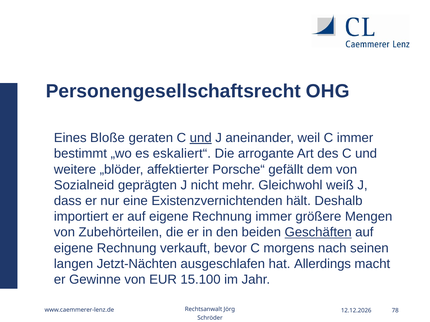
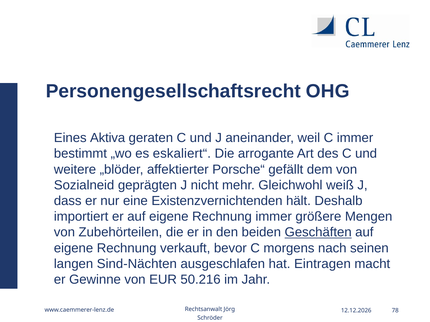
Bloße: Bloße -> Aktiva
und at (201, 138) underline: present -> none
Jetzt-Nächten: Jetzt-Nächten -> Sind-Nächten
Allerdings: Allerdings -> Eintragen
15.100: 15.100 -> 50.216
